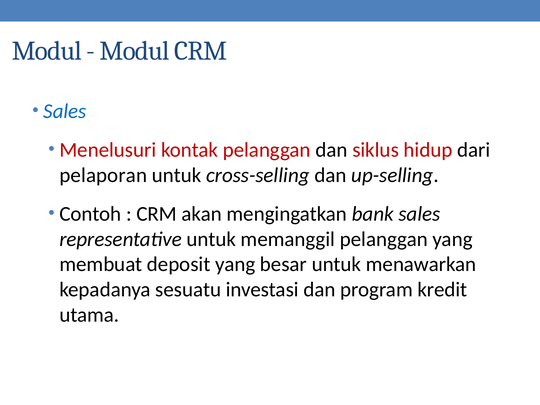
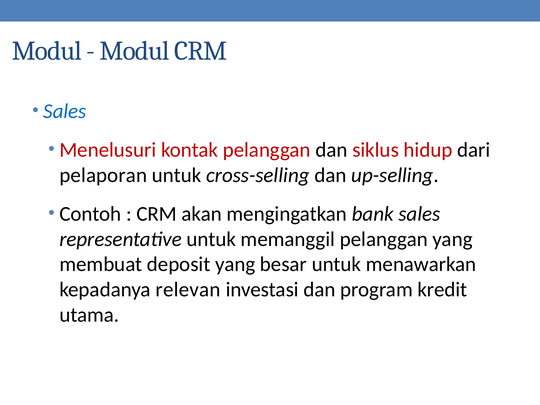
sesuatu: sesuatu -> relevan
